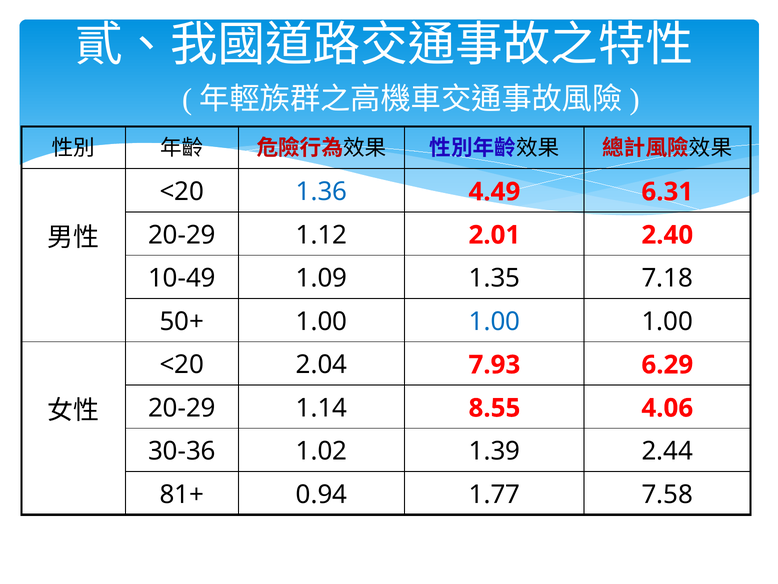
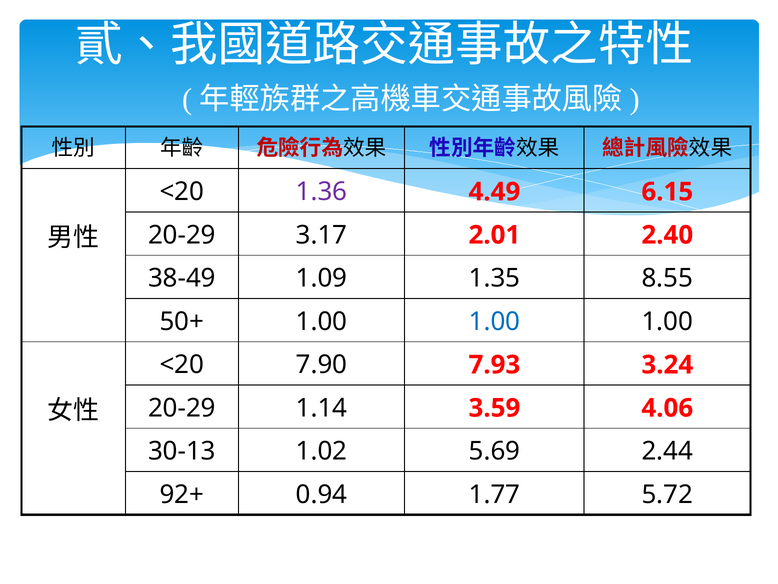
1.36 colour: blue -> purple
6.31: 6.31 -> 6.15
1.12: 1.12 -> 3.17
10-49: 10-49 -> 38-49
7.18: 7.18 -> 8.55
2.04: 2.04 -> 7.90
6.29: 6.29 -> 3.24
8.55: 8.55 -> 3.59
30-36: 30-36 -> 30-13
1.39: 1.39 -> 5.69
81+: 81+ -> 92+
7.58: 7.58 -> 5.72
